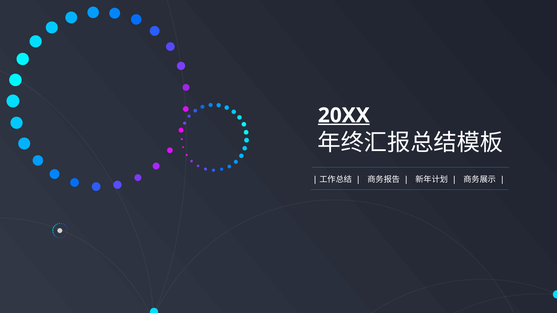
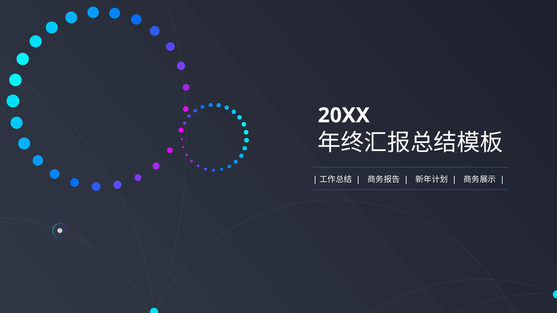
20XX underline: present -> none
